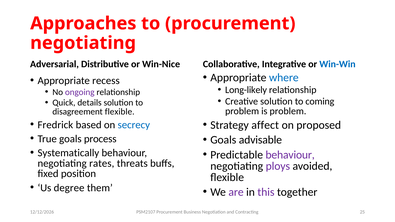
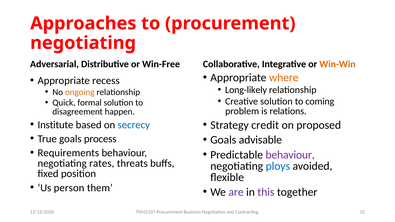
Win-Nice: Win-Nice -> Win-Free
Win-Win colour: blue -> orange
where colour: blue -> orange
ongoing colour: purple -> orange
details: details -> formal
is problem: problem -> relations
disagreement flexible: flexible -> happen
affect: affect -> credit
Fredrick: Fredrick -> Institute
Systematically: Systematically -> Requirements
ploys colour: purple -> blue
degree: degree -> person
